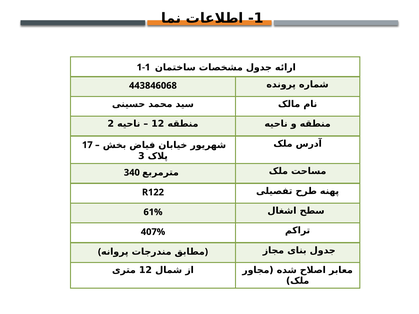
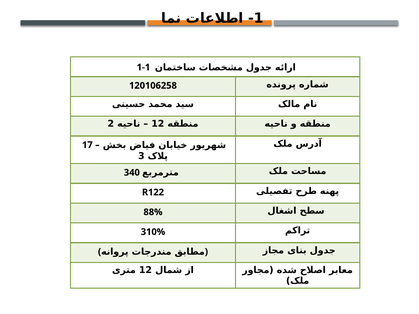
443846068: 443846068 -> 120106258
61%: 61% -> 88%
407%: 407% -> 310%
